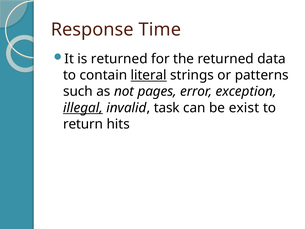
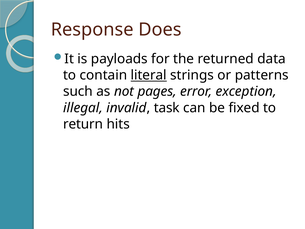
Time: Time -> Does
is returned: returned -> payloads
illegal underline: present -> none
exist: exist -> fixed
